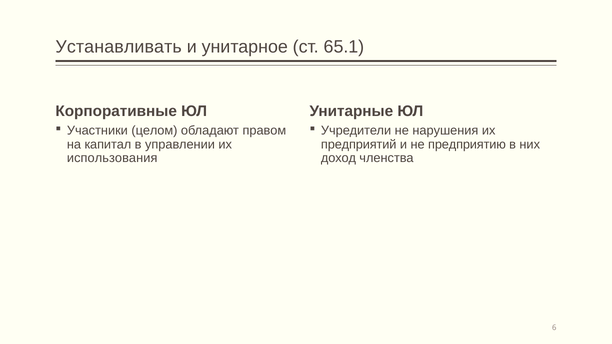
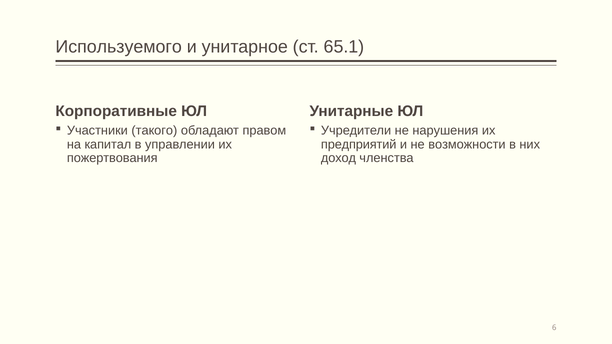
Устанавливать: Устанавливать -> Используемого
целом: целом -> такого
предприятию: предприятию -> возможности
использования: использования -> пожертвования
